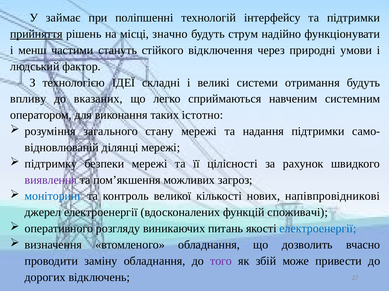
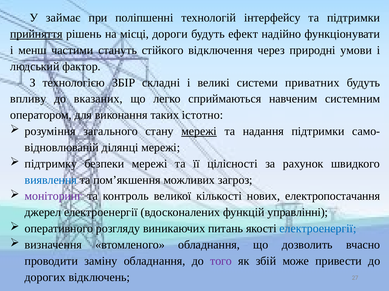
значно: значно -> дороги
струм: струм -> ефект
ІДЕЇ: ІДЕЇ -> ЗБІР
отримання: отримання -> приватних
мережі at (199, 132) underline: none -> present
виявлення colour: purple -> blue
моніторинг colour: blue -> purple
напівпровідникові: напівпровідникові -> електропостачання
споживачі: споживачі -> управлінні
